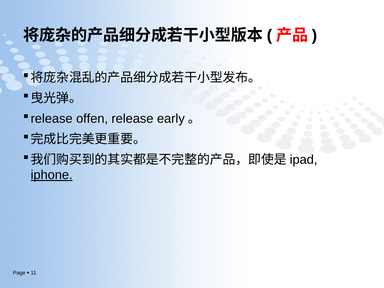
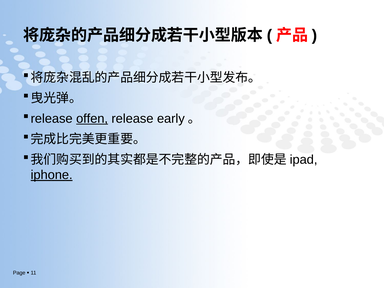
offen underline: none -> present
